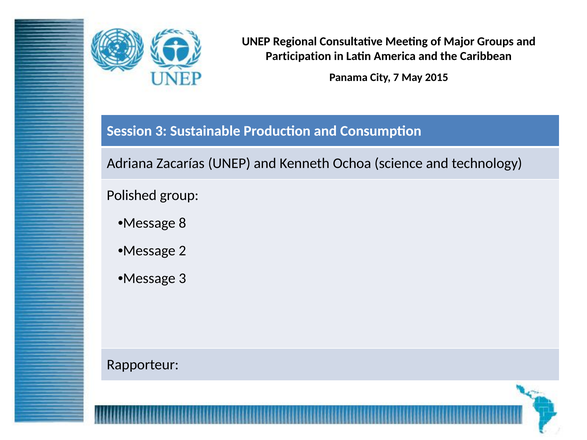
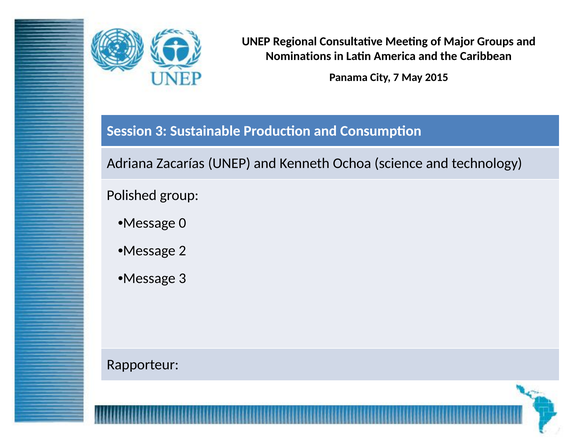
Participation: Participation -> Nominations
8: 8 -> 0
